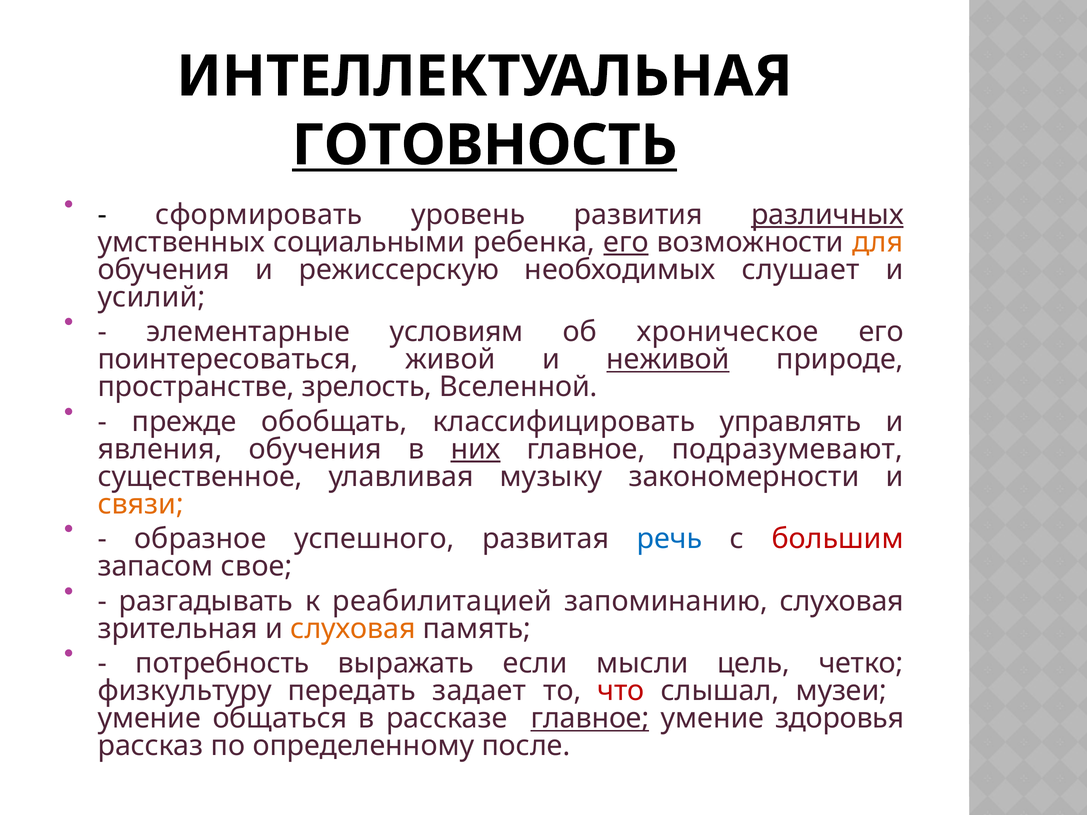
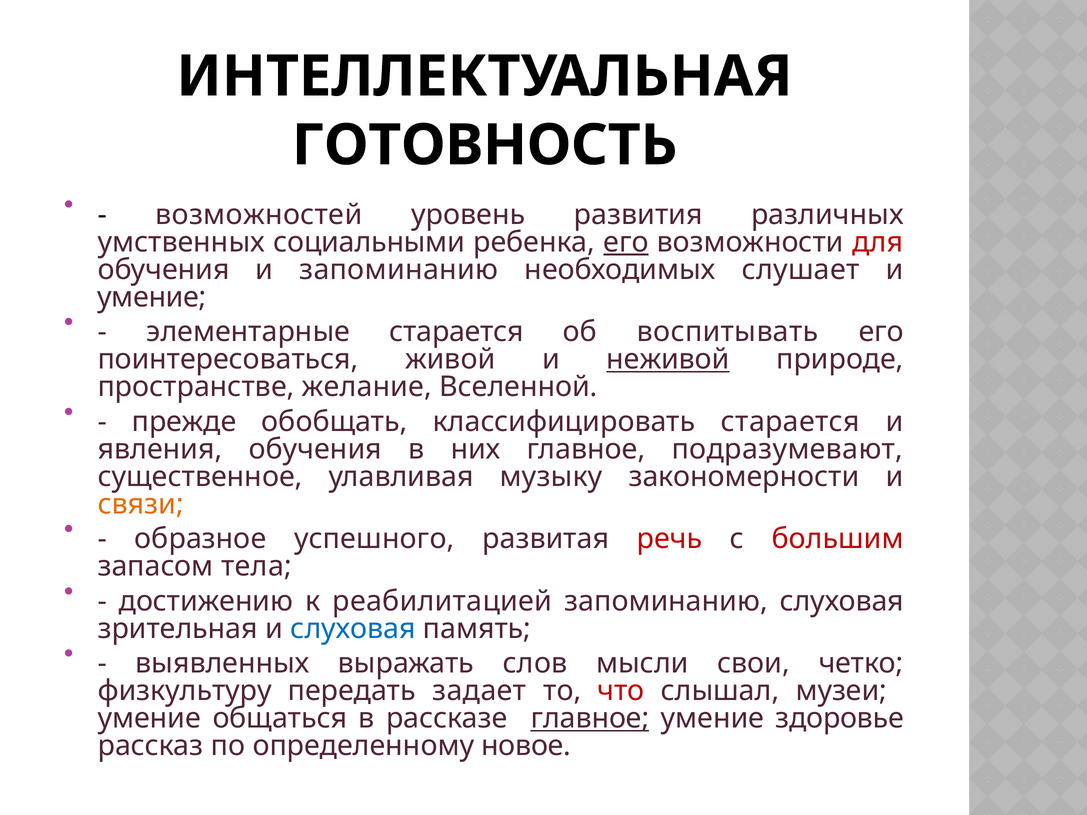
ГОТОВНОСТЬ underline: present -> none
сформировать: сформировать -> возможностей
различных underline: present -> none
для colour: orange -> red
и режиссерскую: режиссерскую -> запоминанию
усилий at (152, 297): усилий -> умение
элементарные условиям: условиям -> старается
хроническое: хроническое -> воспитывать
зрелость: зрелость -> желание
классифицировать управлять: управлять -> старается
них underline: present -> none
речь colour: blue -> red
свое: свое -> тела
разгадывать: разгадывать -> достижению
слуховая at (353, 629) colour: orange -> blue
потребность: потребность -> выявленных
если: если -> слов
цель: цель -> свои
здоровья: здоровья -> здоровье
после: после -> новое
